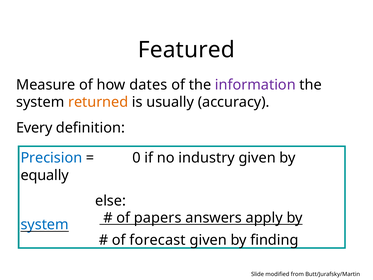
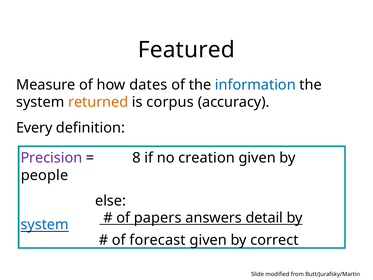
information colour: purple -> blue
usually: usually -> corpus
Precision colour: blue -> purple
0: 0 -> 8
industry: industry -> creation
equally: equally -> people
apply: apply -> detail
finding: finding -> correct
